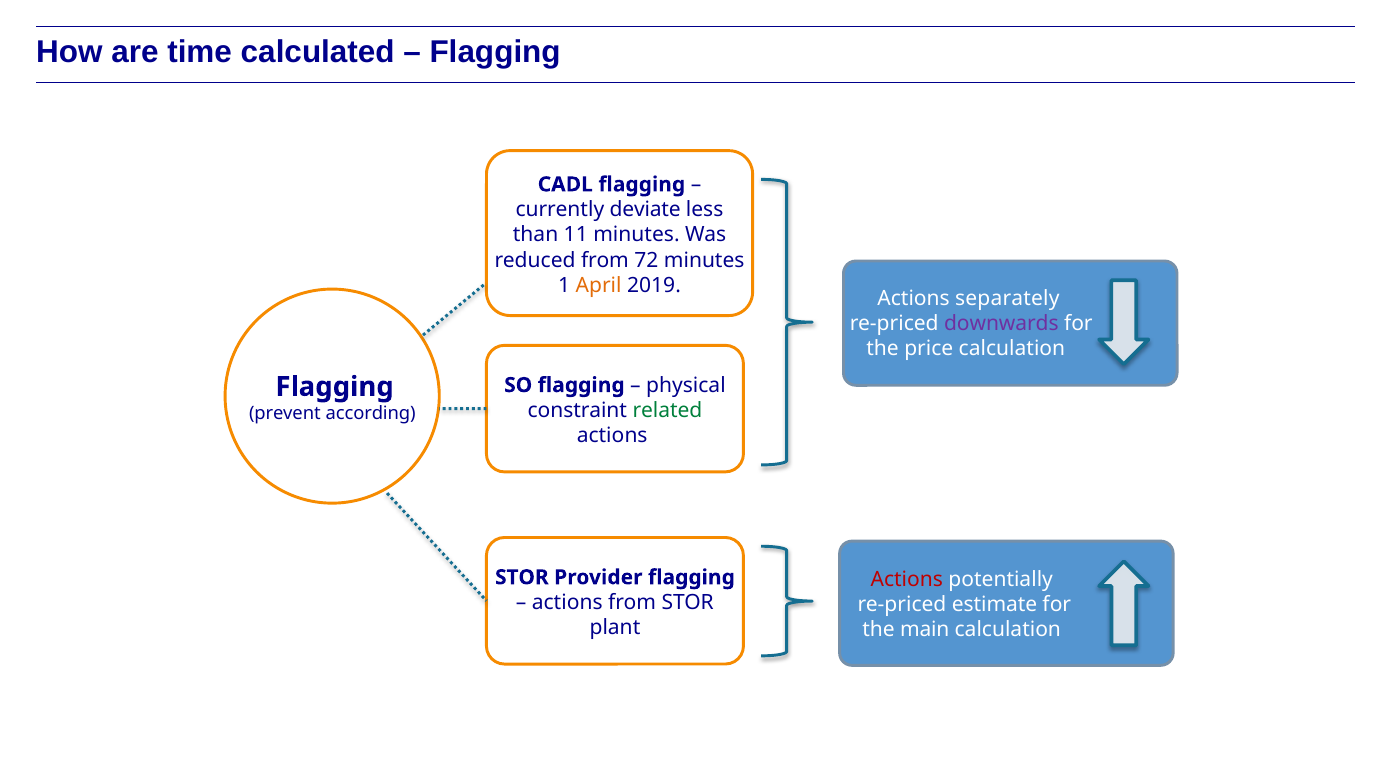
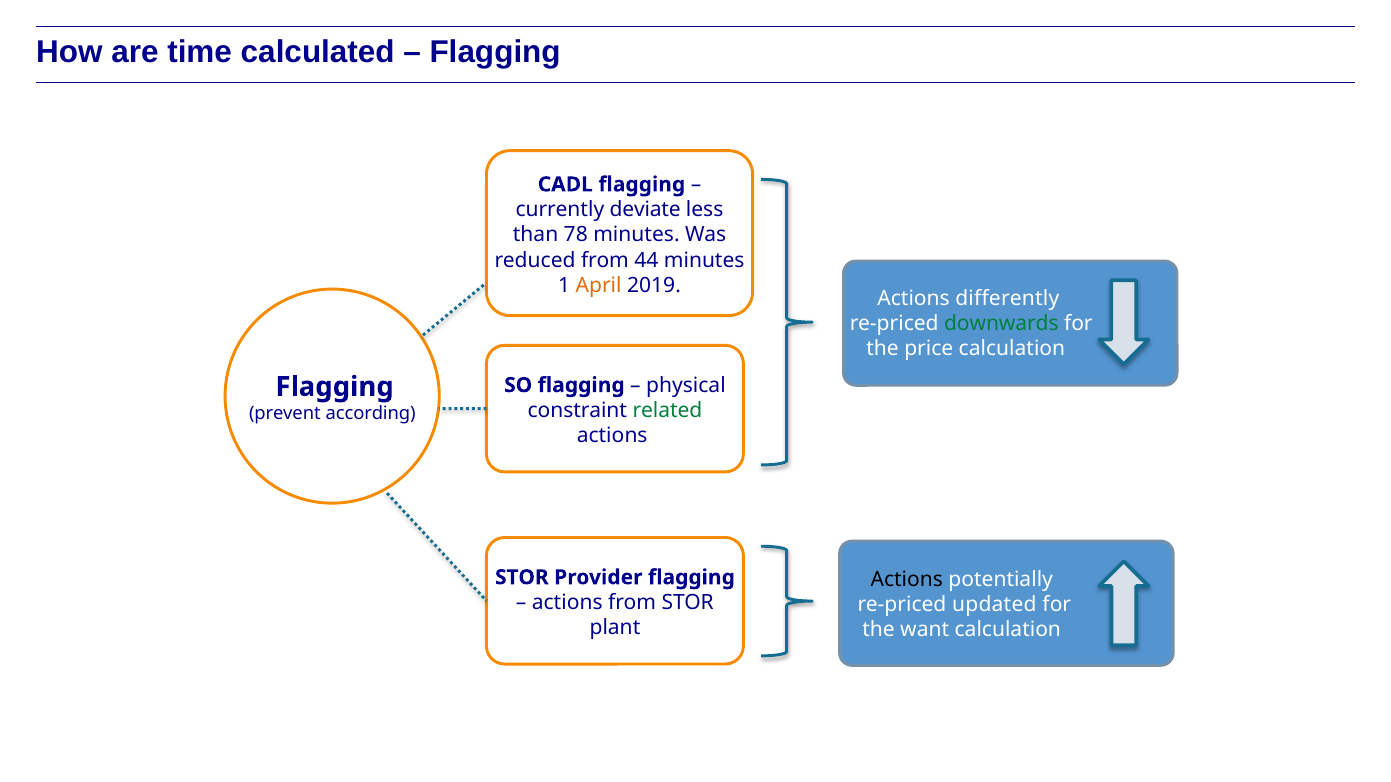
11: 11 -> 78
72: 72 -> 44
separately: separately -> differently
downwards colour: purple -> green
Actions at (907, 580) colour: red -> black
estimate: estimate -> updated
main: main -> want
